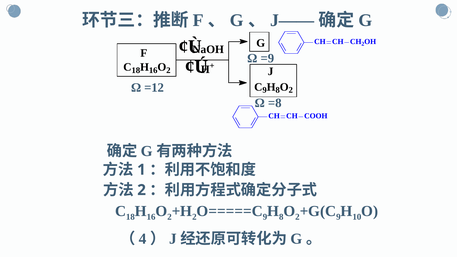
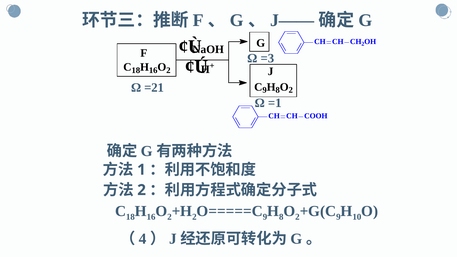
=9: =9 -> =3
=12: =12 -> =21
=8: =8 -> =1
